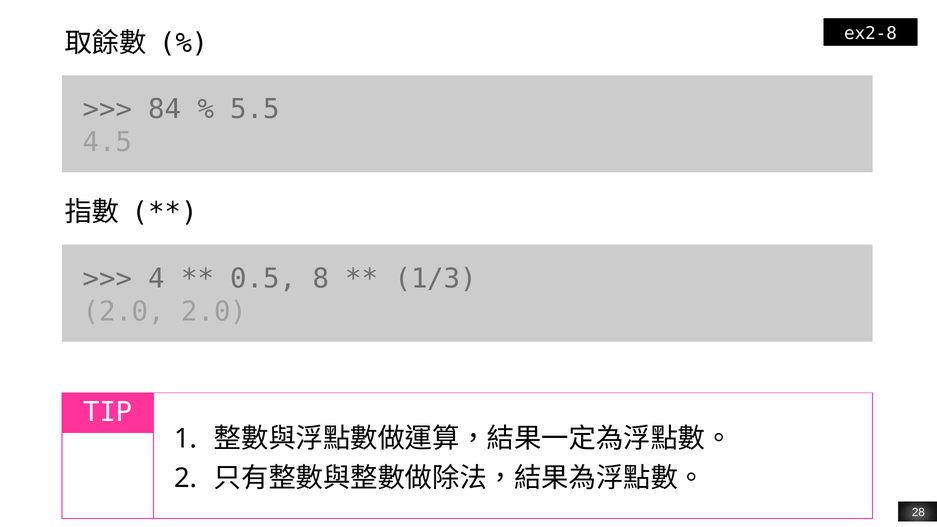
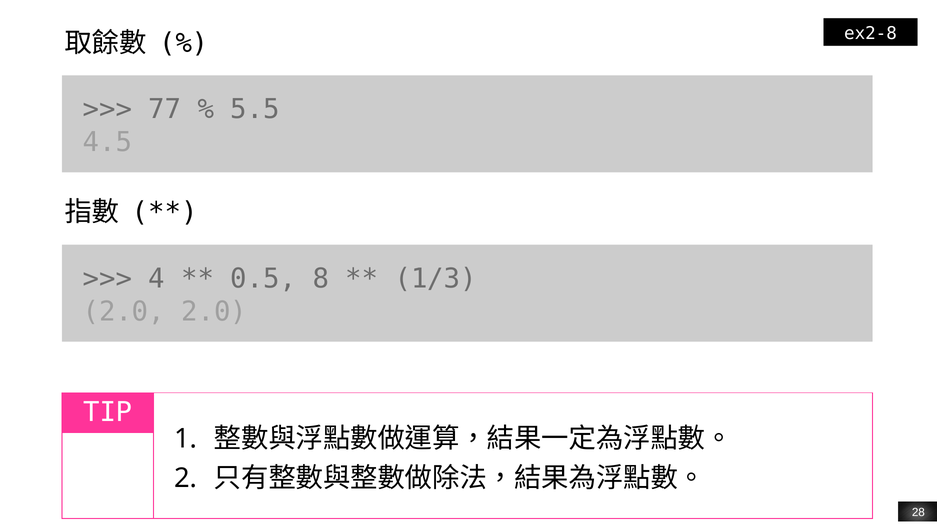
84: 84 -> 77
